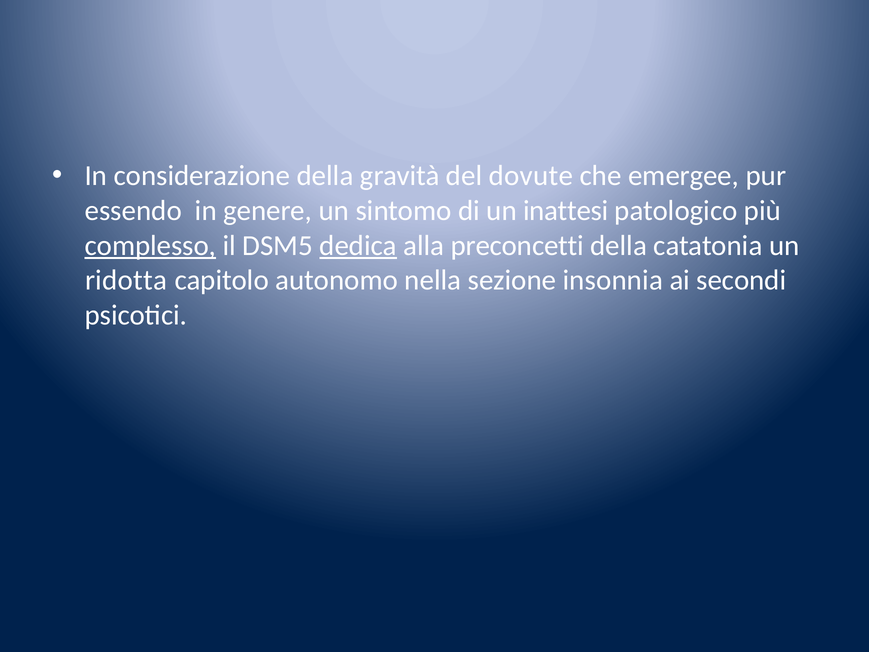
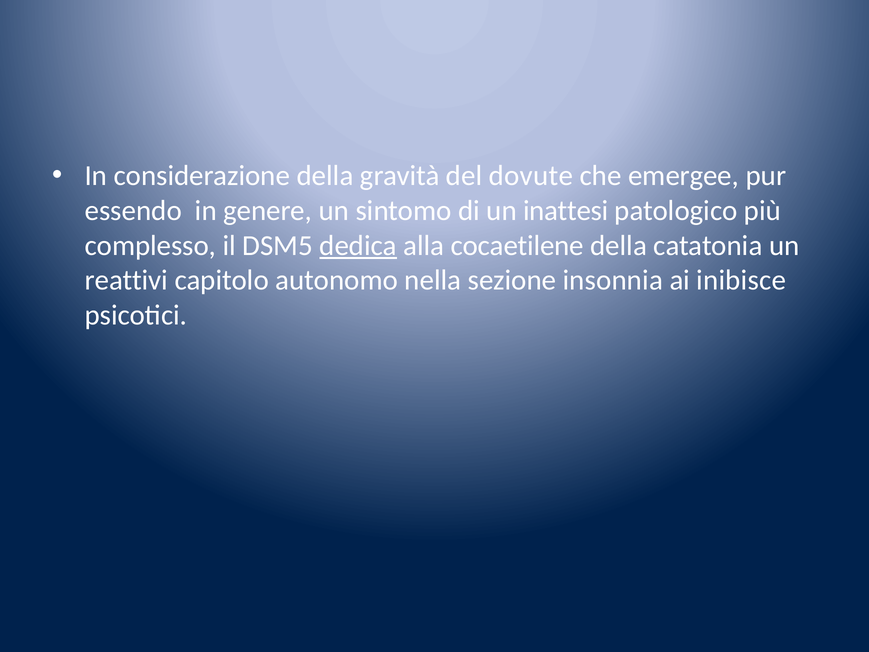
complesso underline: present -> none
preconcetti: preconcetti -> cocaetilene
ridotta: ridotta -> reattivi
secondi: secondi -> inibisce
